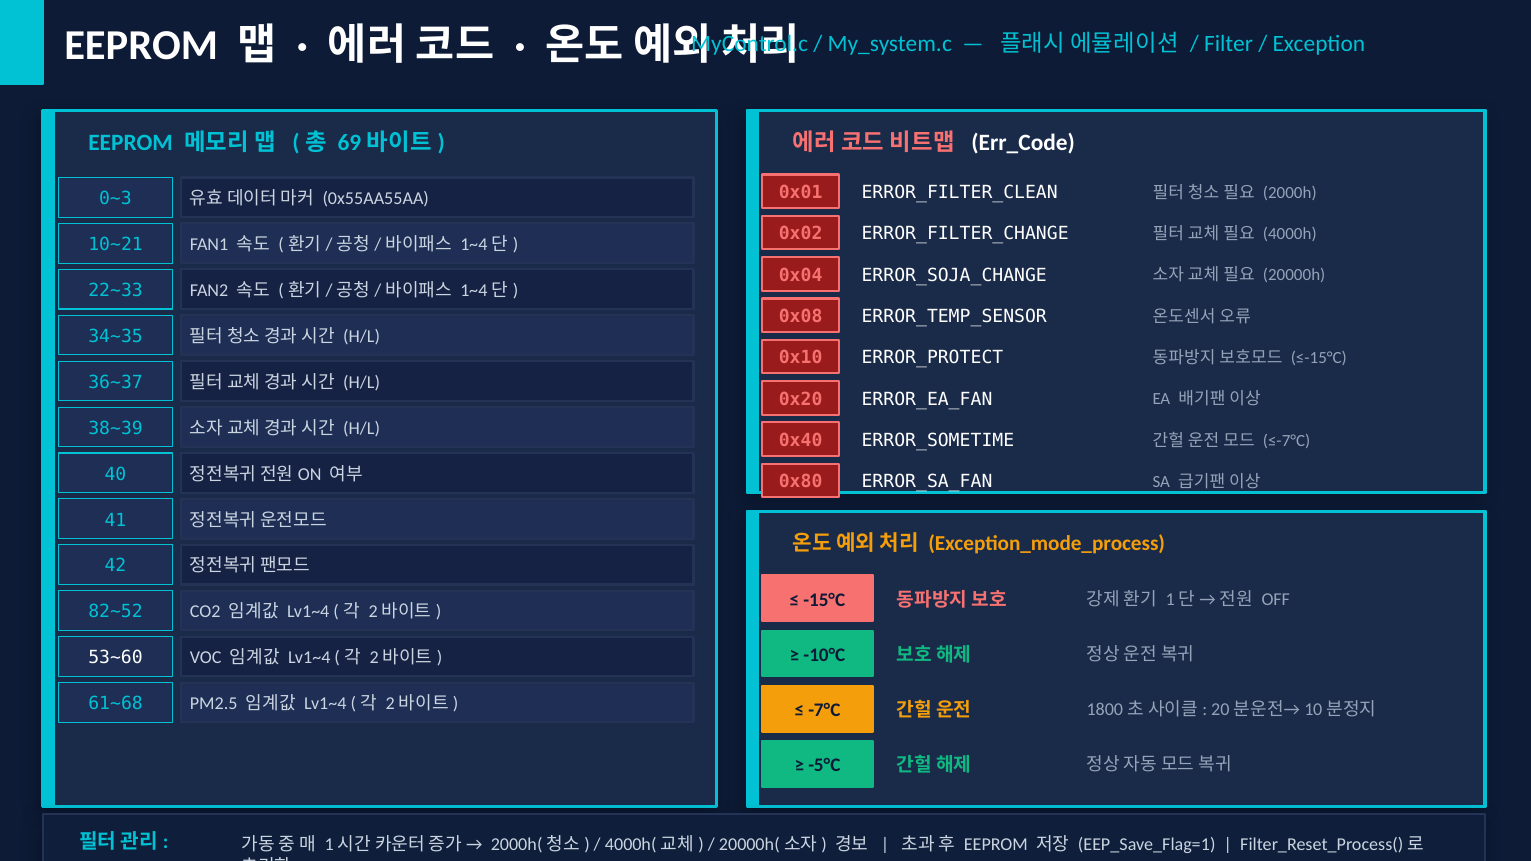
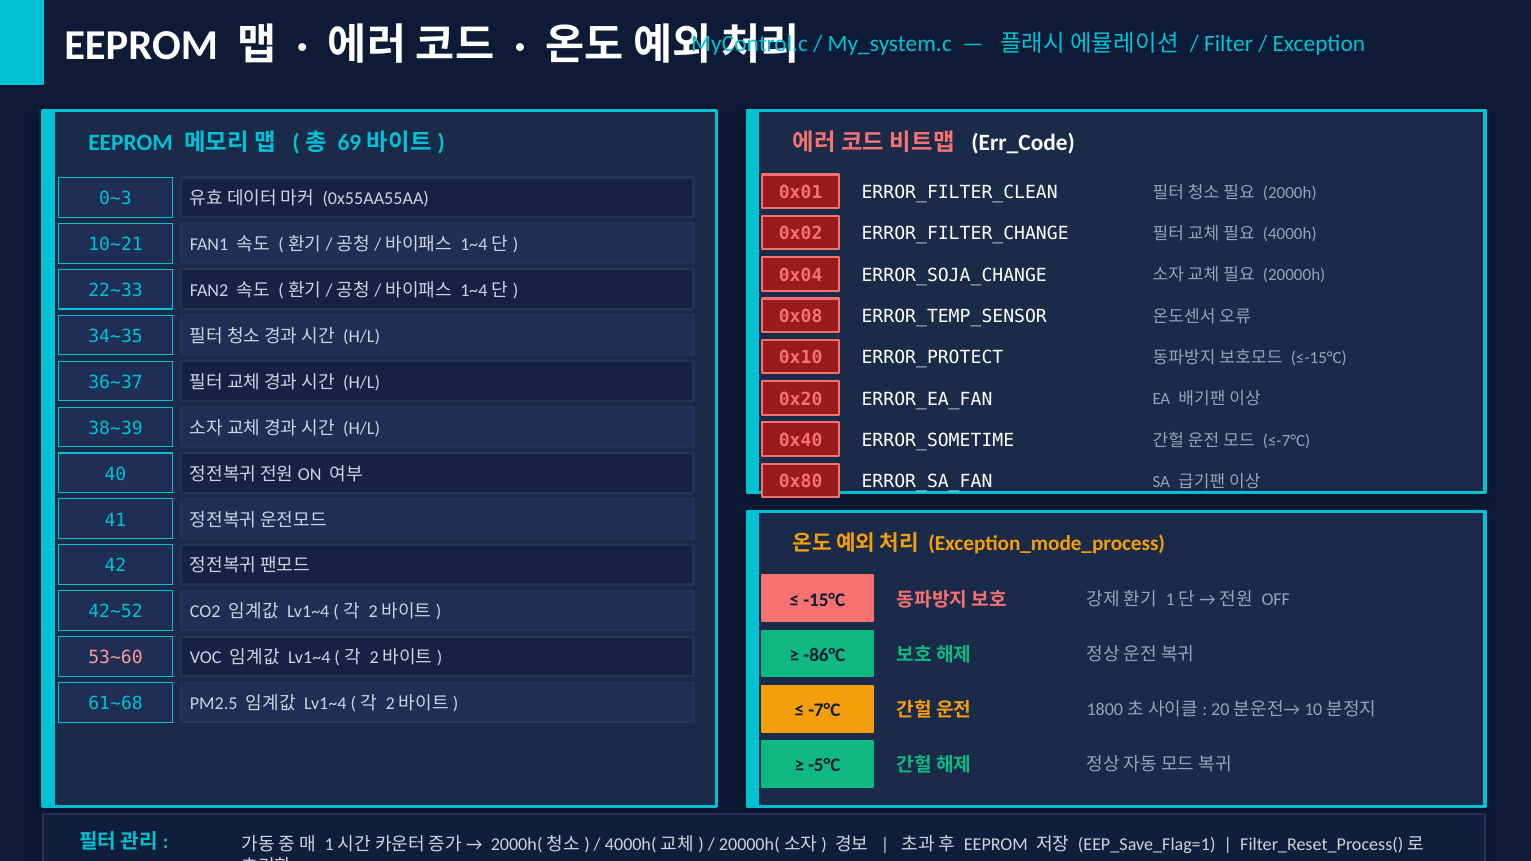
82~52: 82~52 -> 42~52
-10°C: -10°C -> -86°C
53~60 colour: white -> pink
